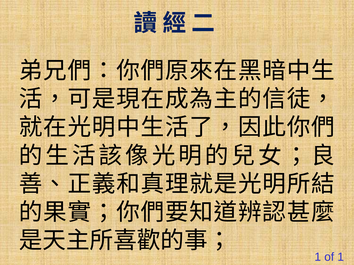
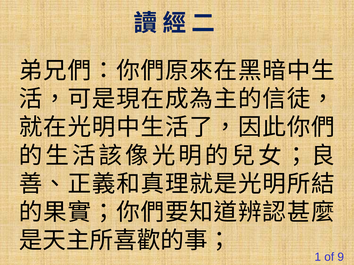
of 1: 1 -> 9
